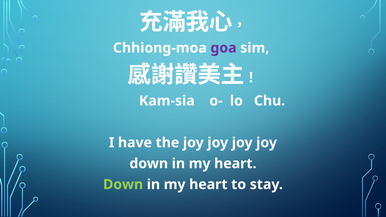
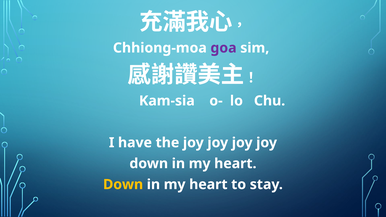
Down at (123, 185) colour: light green -> yellow
